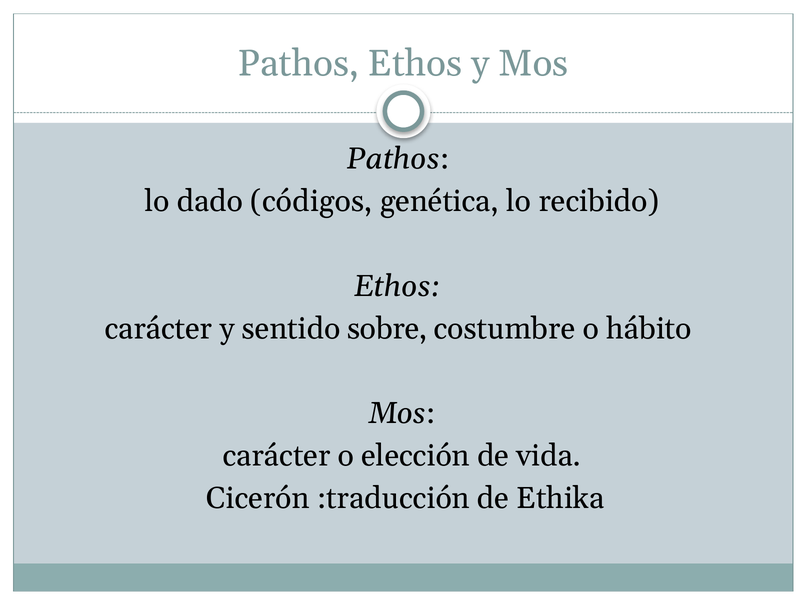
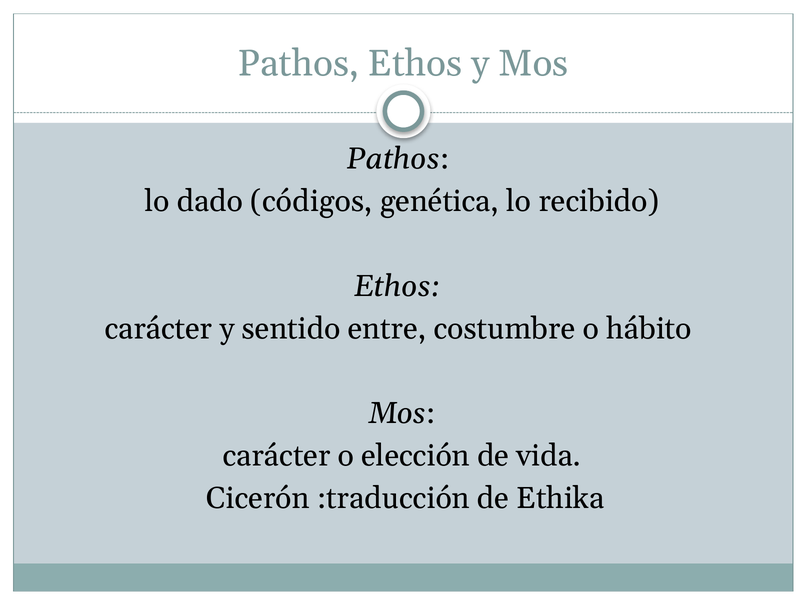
sobre: sobre -> entre
